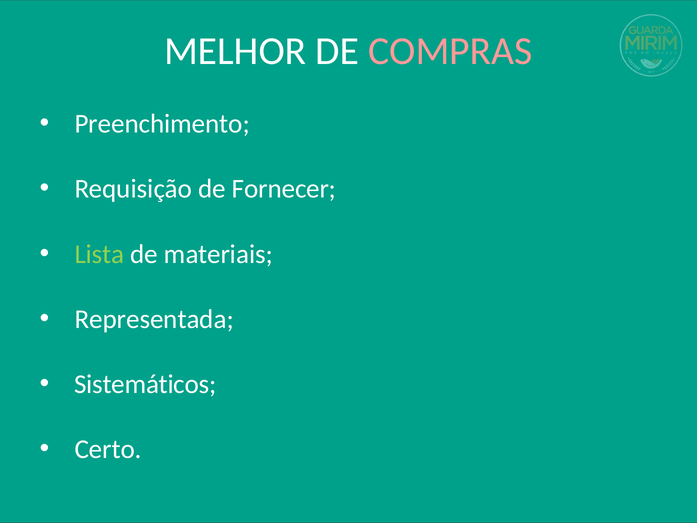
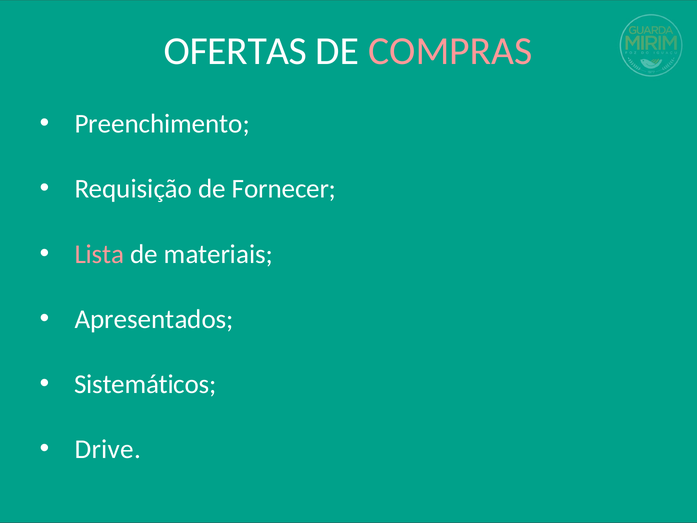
MELHOR: MELHOR -> OFERTAS
Lista colour: light green -> pink
Representada: Representada -> Apresentados
Certo: Certo -> Drive
